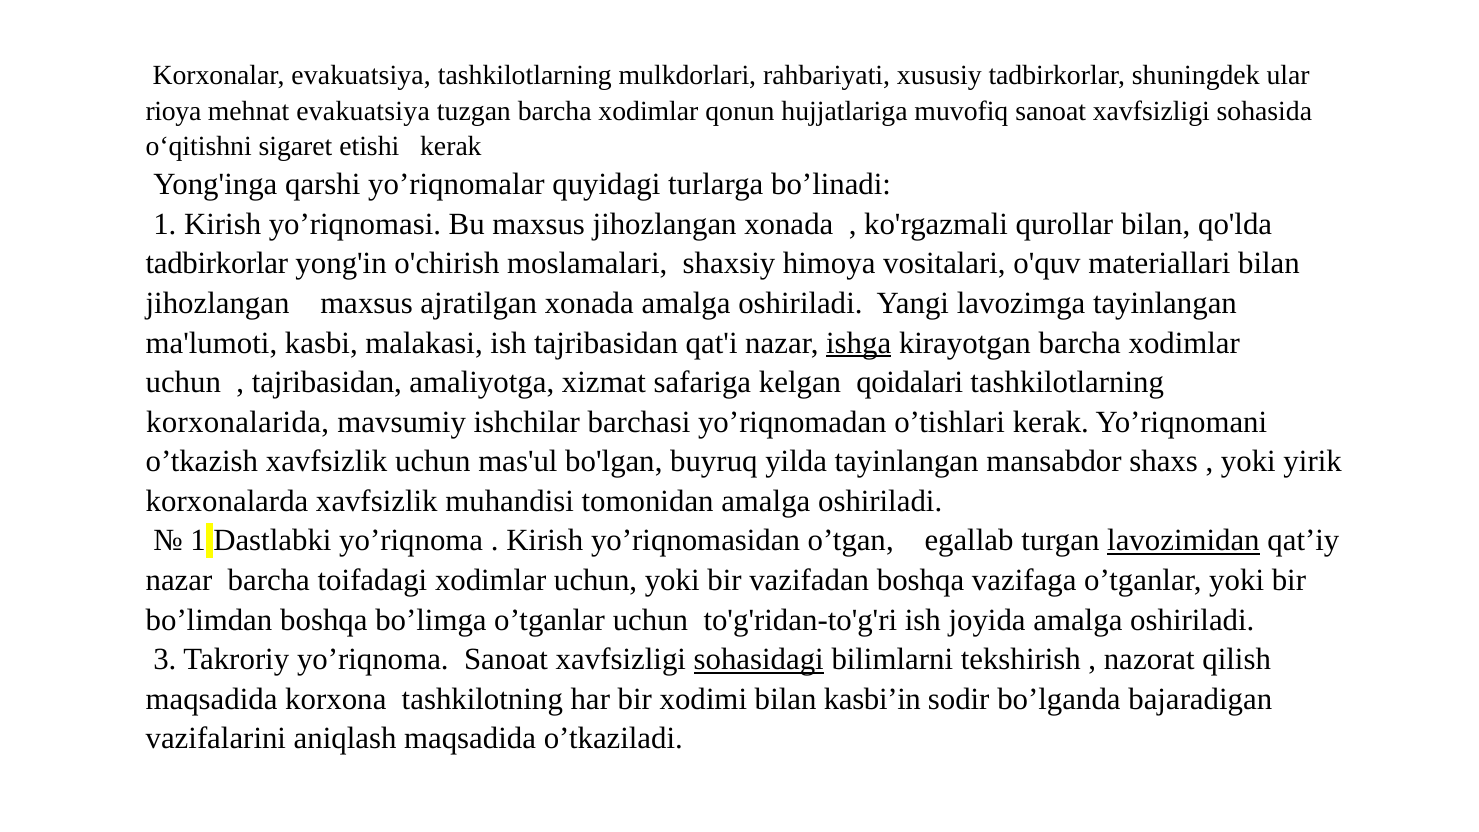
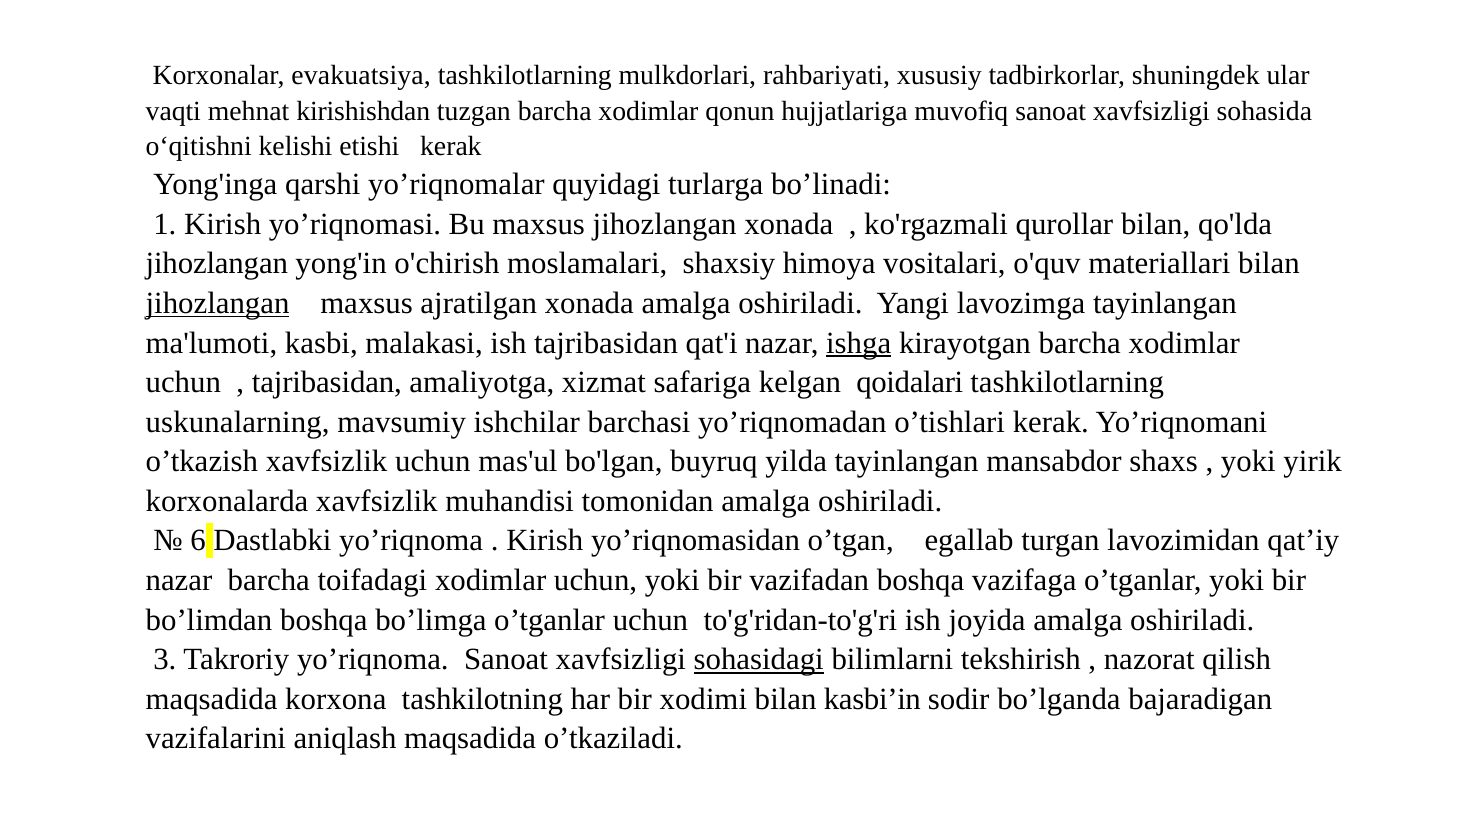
rioya: rioya -> vaqti
mehnat evakuatsiya: evakuatsiya -> kirishishdan
sigaret: sigaret -> kelishi
tadbirkorlar at (217, 264): tadbirkorlar -> jihozlangan
jihozlangan at (218, 303) underline: none -> present
korxonalarida: korxonalarida -> uskunalarning
1 at (198, 541): 1 -> 6
lavozimidan underline: present -> none
